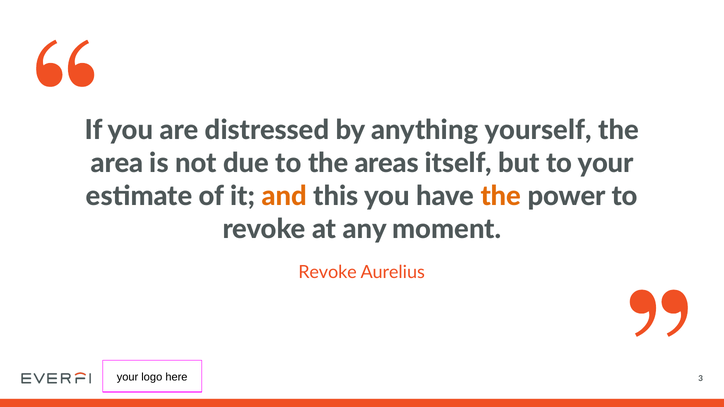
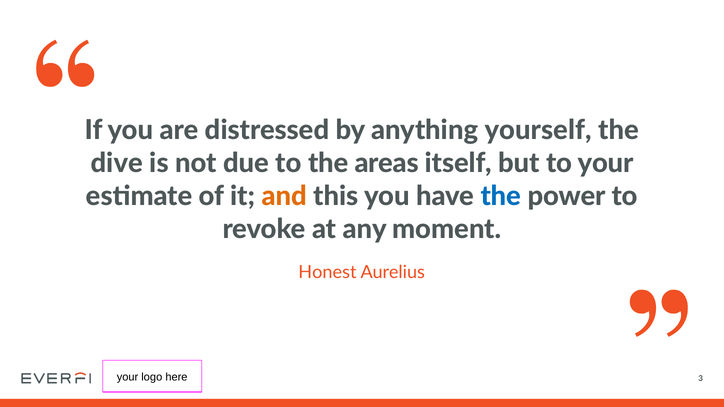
area: area -> dive
the at (501, 196) colour: orange -> blue
Revoke at (328, 272): Revoke -> Honest
